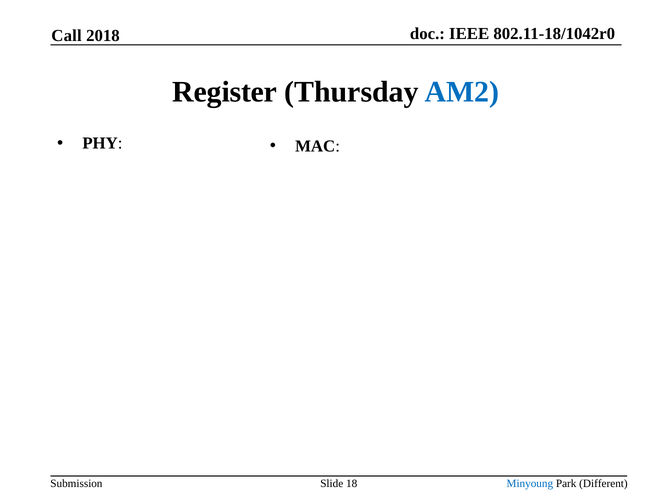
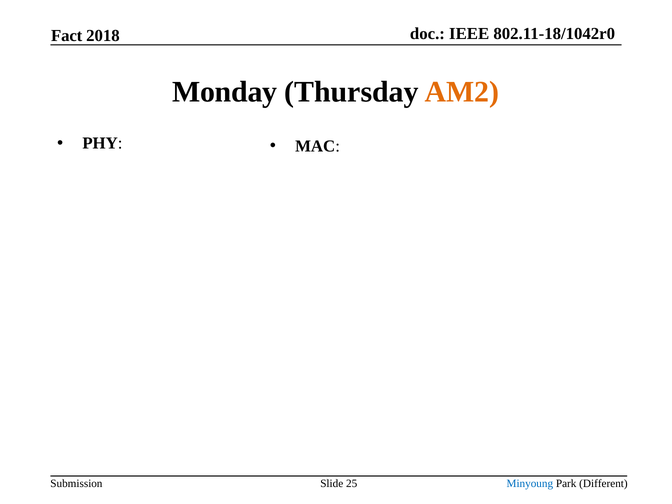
Call: Call -> Fact
Register: Register -> Monday
AM2 colour: blue -> orange
18: 18 -> 25
